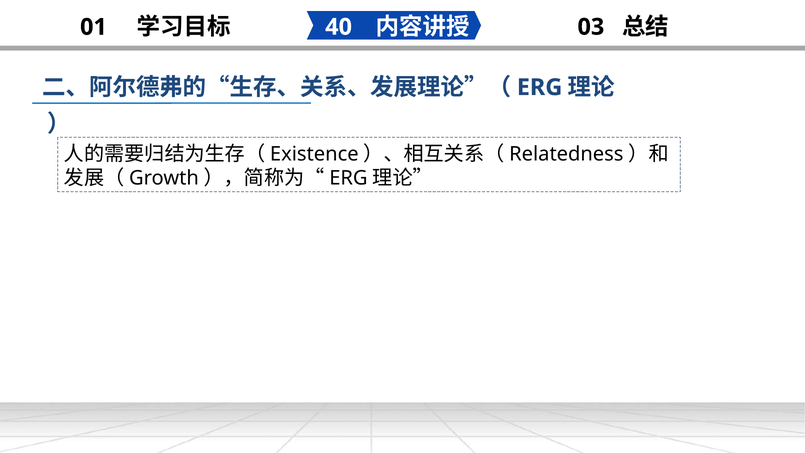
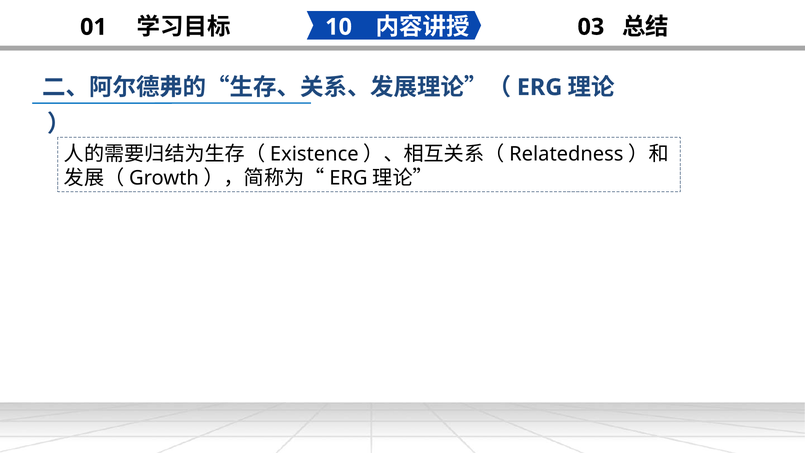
40: 40 -> 10
